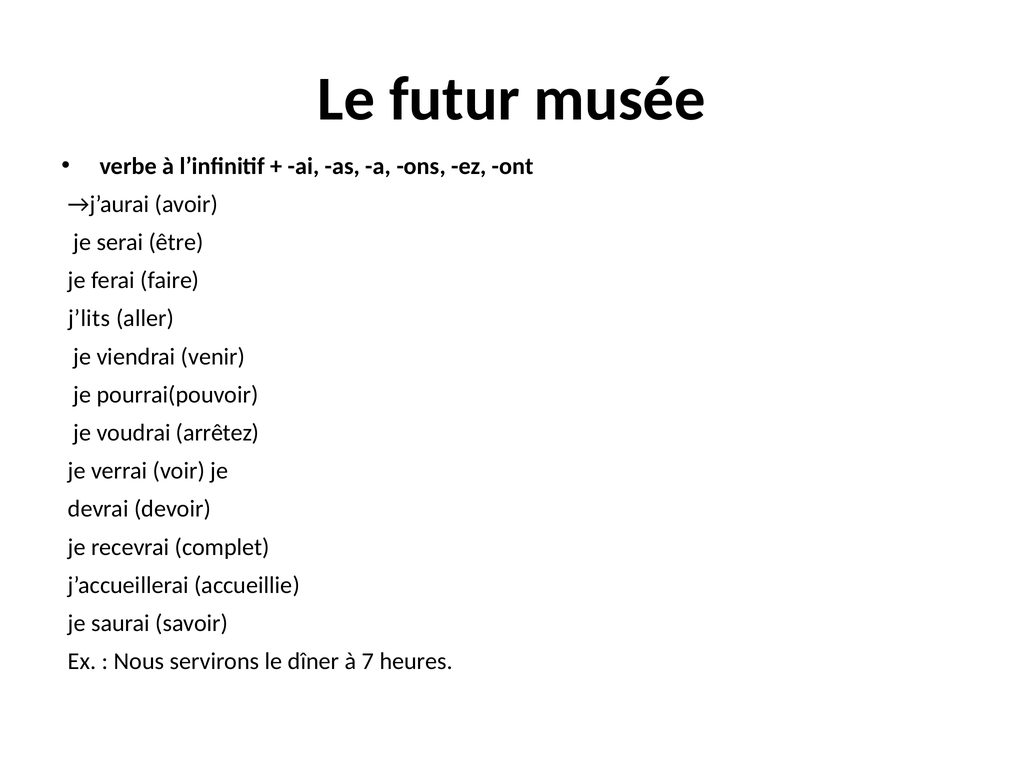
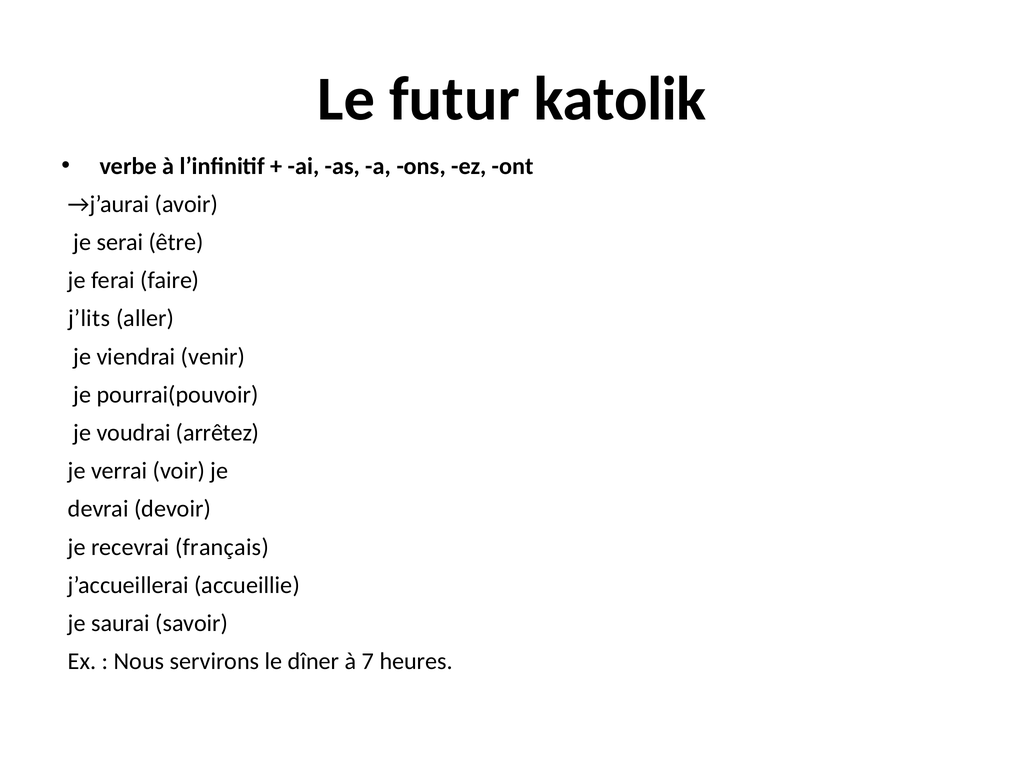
musée: musée -> katolik
complet: complet -> français
